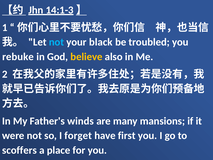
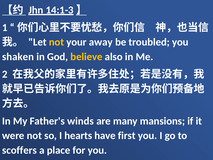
not at (56, 42) colour: light blue -> yellow
black: black -> away
rebuke: rebuke -> shaken
forget: forget -> hearts
